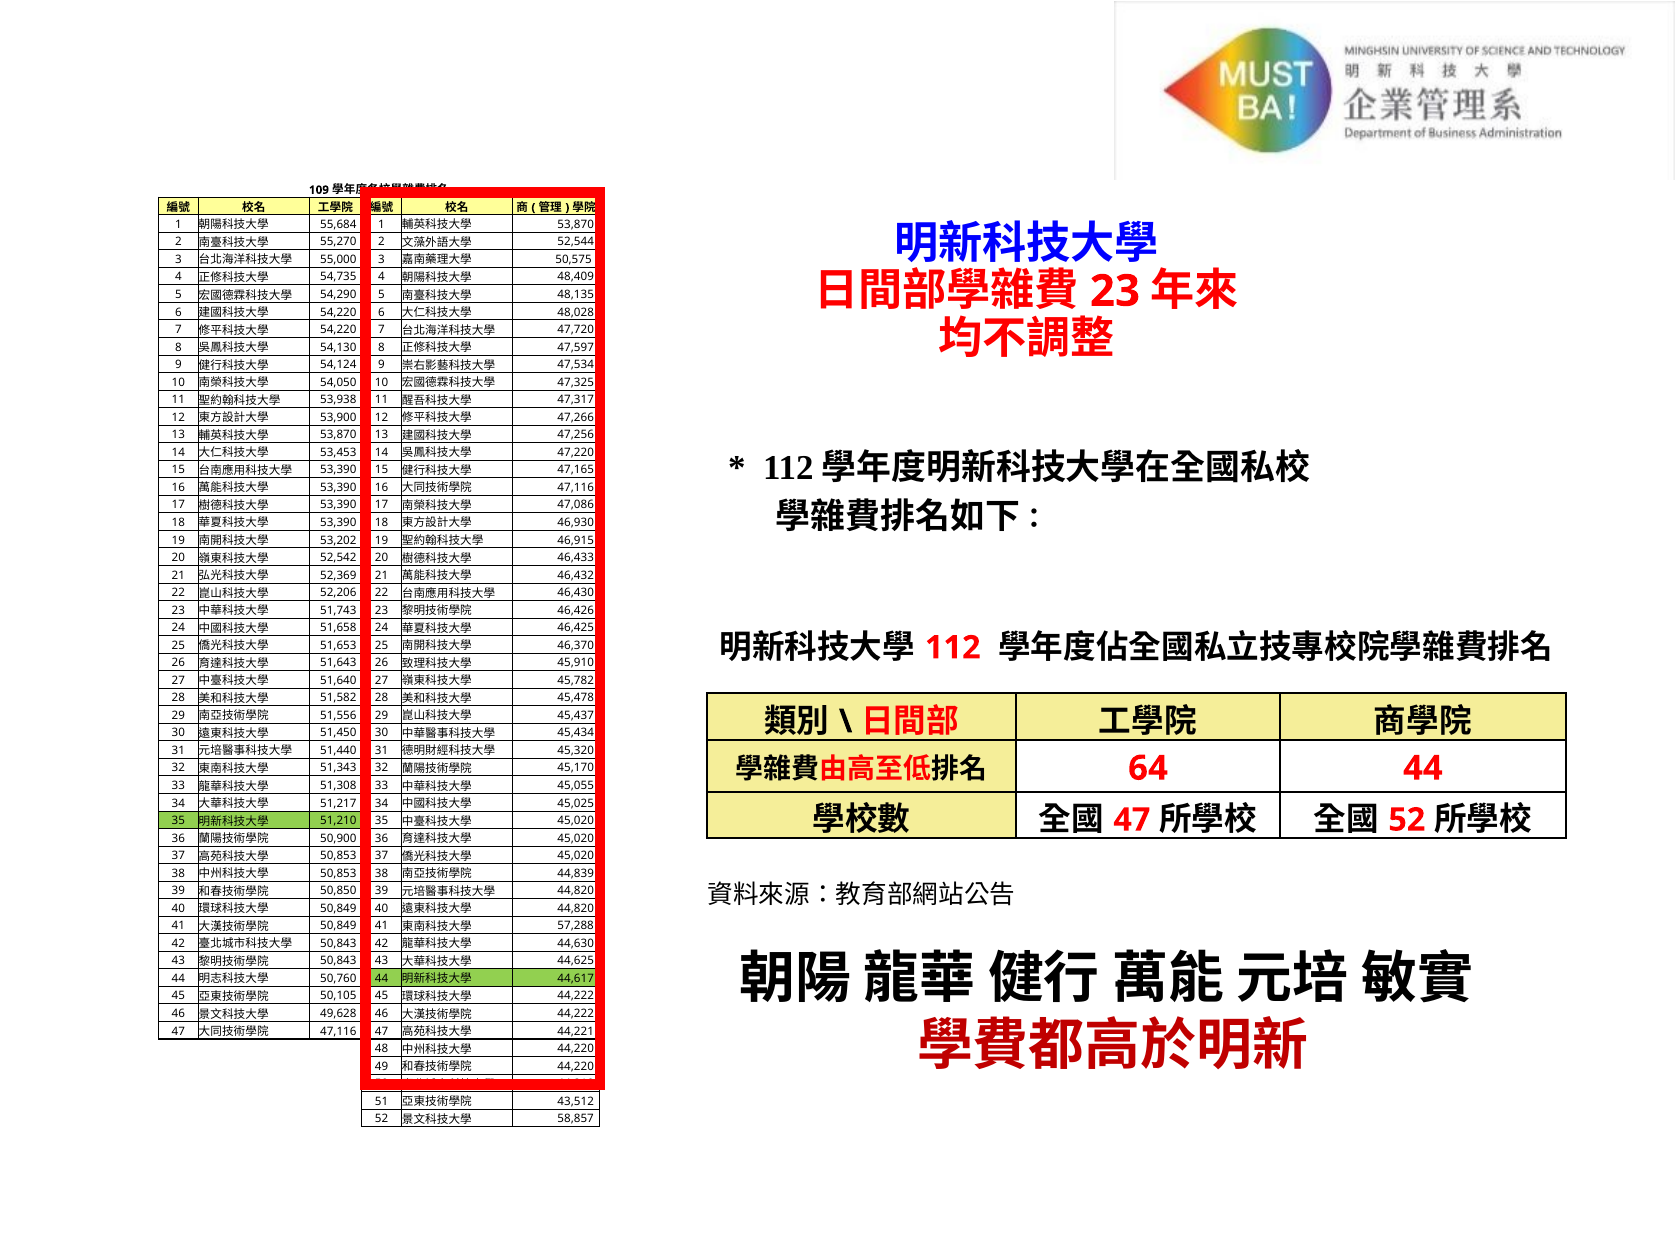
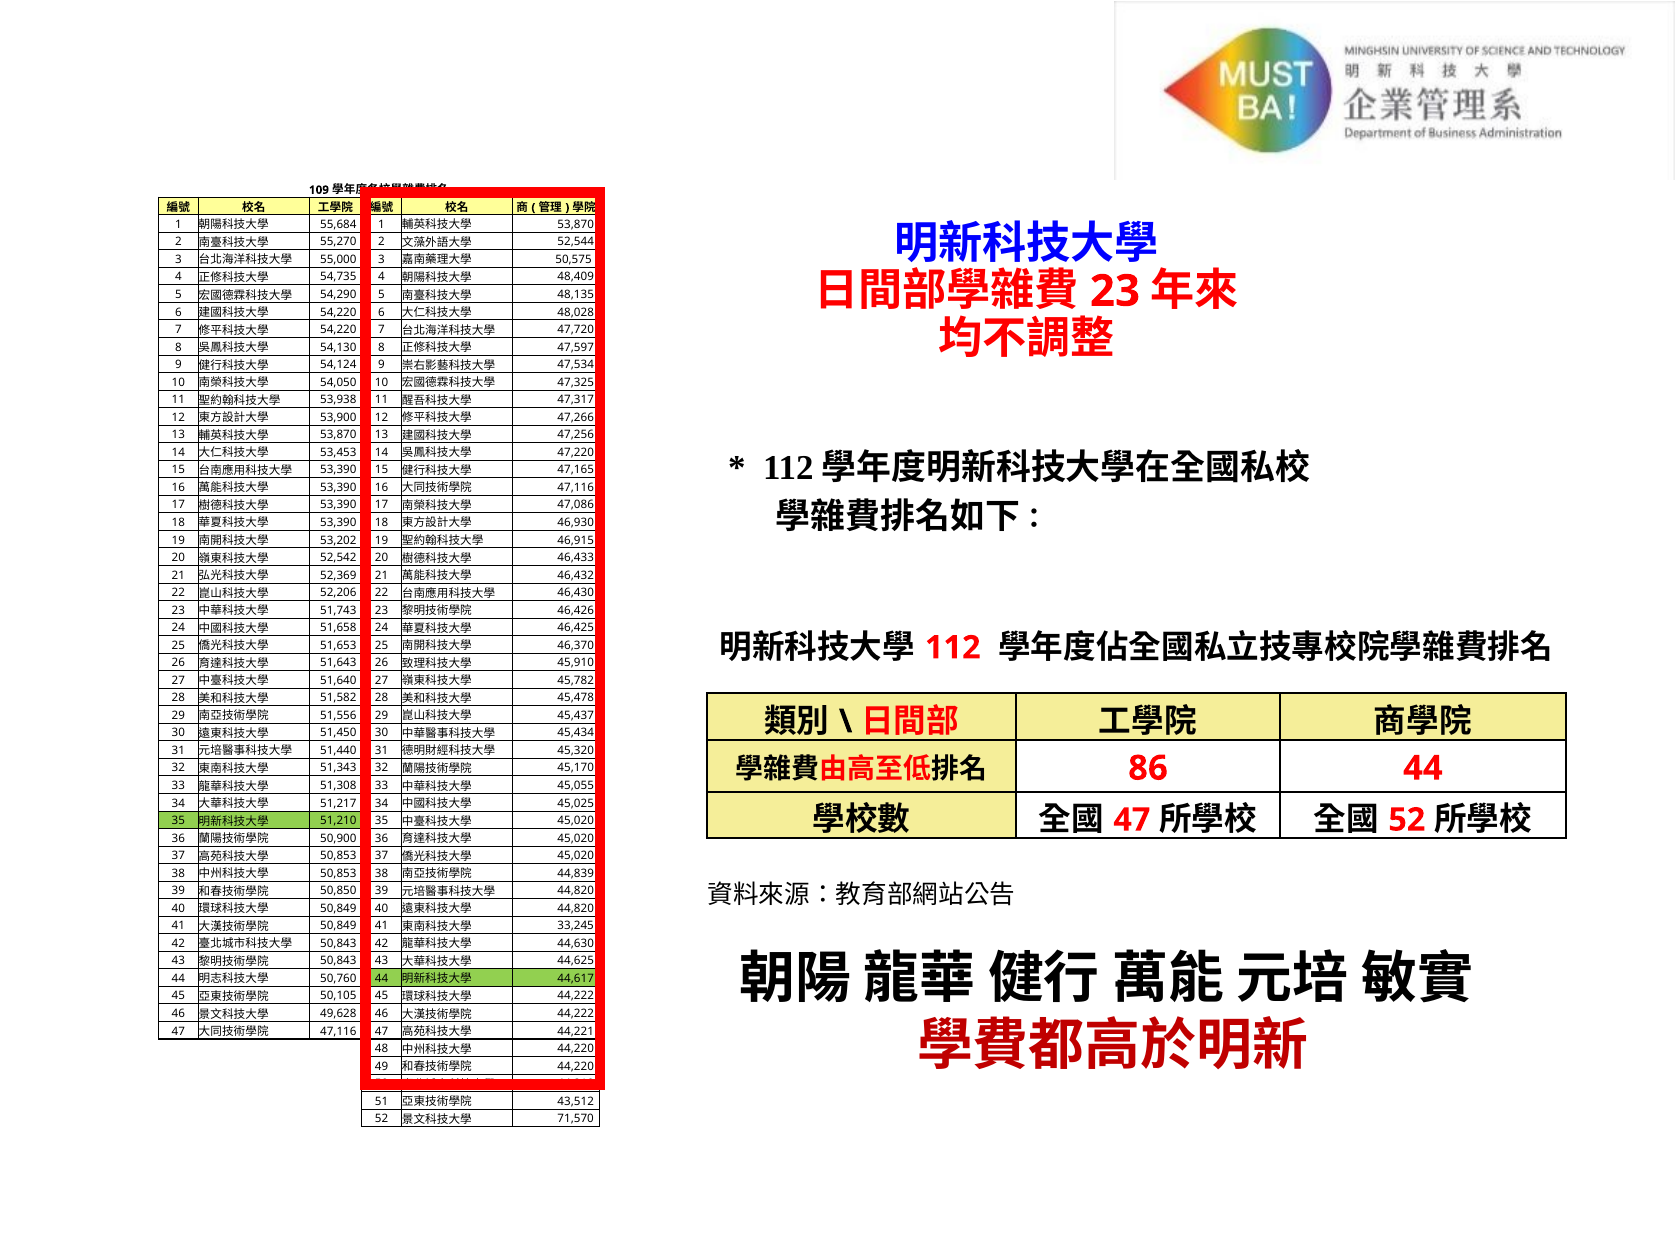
64: 64 -> 86
57,288: 57,288 -> 33,245
58,857: 58,857 -> 71,570
